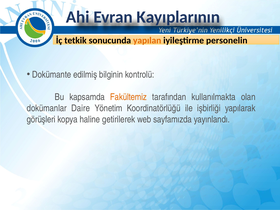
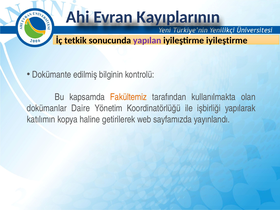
yapılan colour: orange -> purple
iyileştirme personelin: personelin -> iyileştirme
görüşleri: görüşleri -> katılımın
